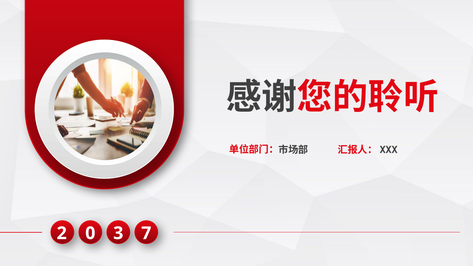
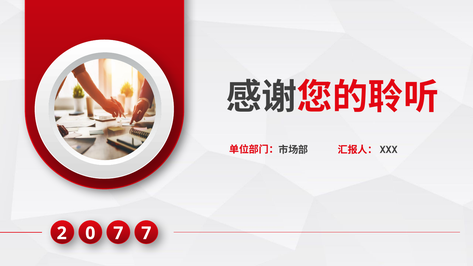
0 3: 3 -> 7
